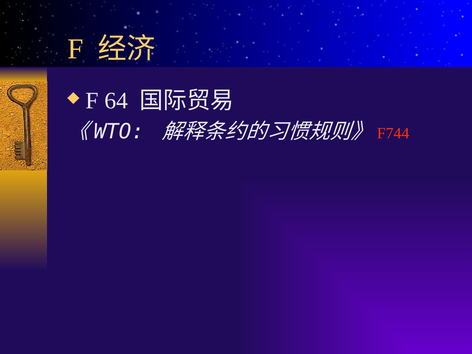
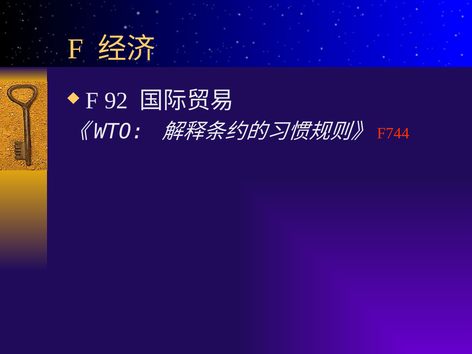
64: 64 -> 92
